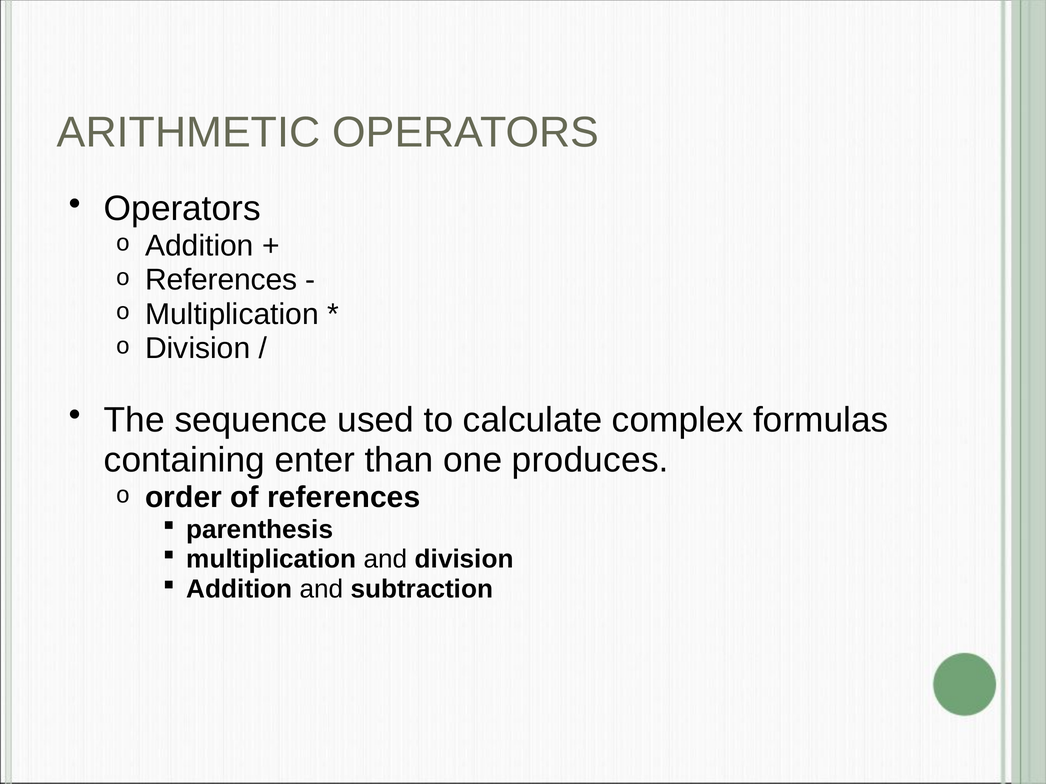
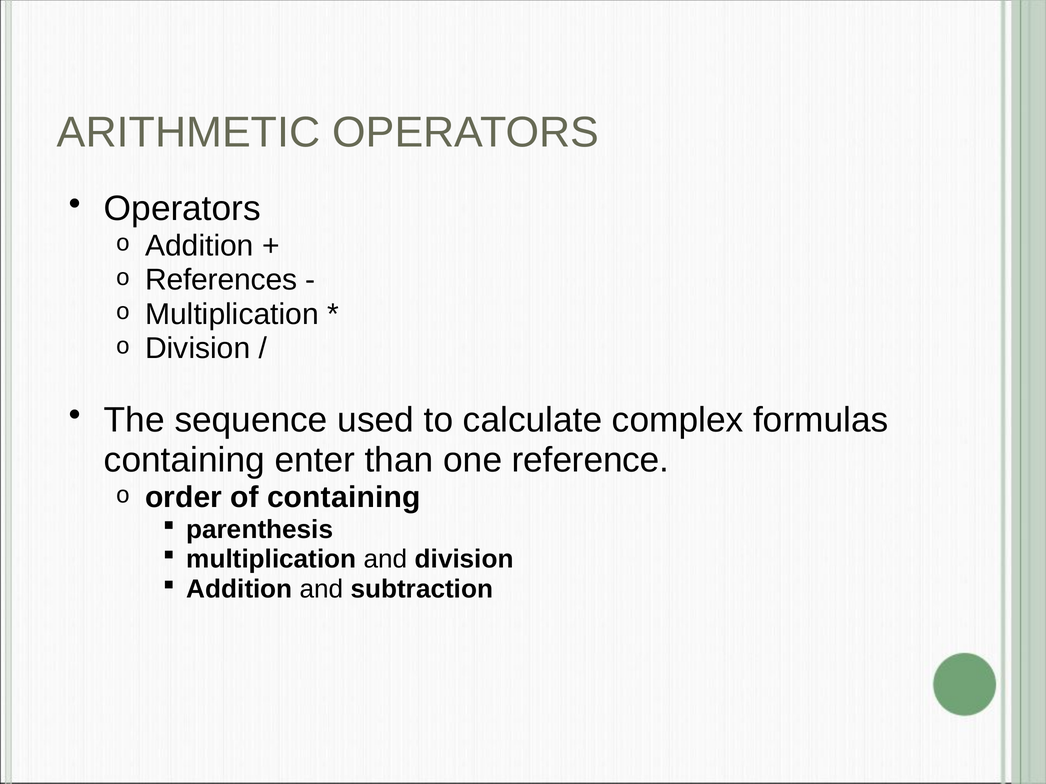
produces: produces -> reference
of references: references -> containing
